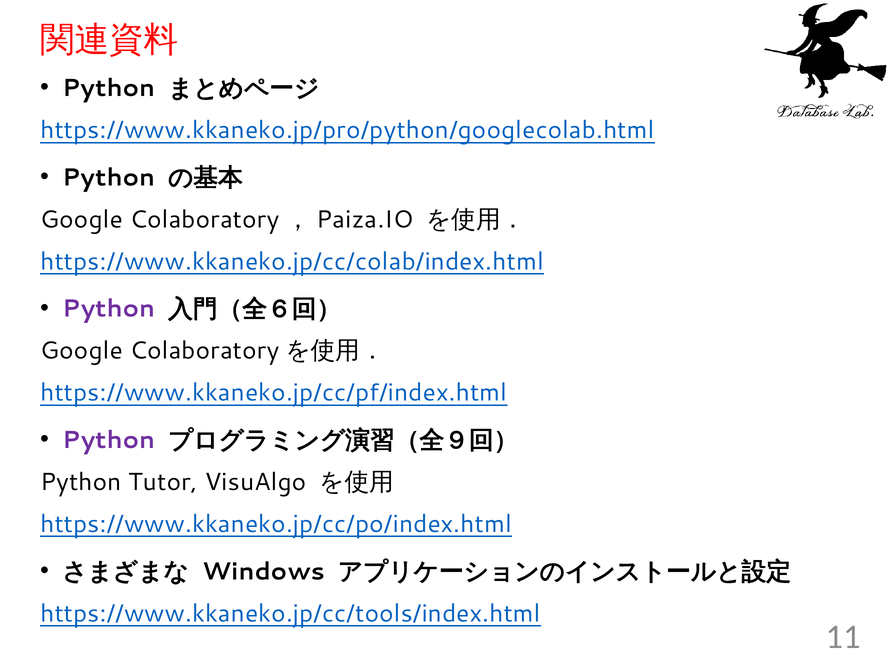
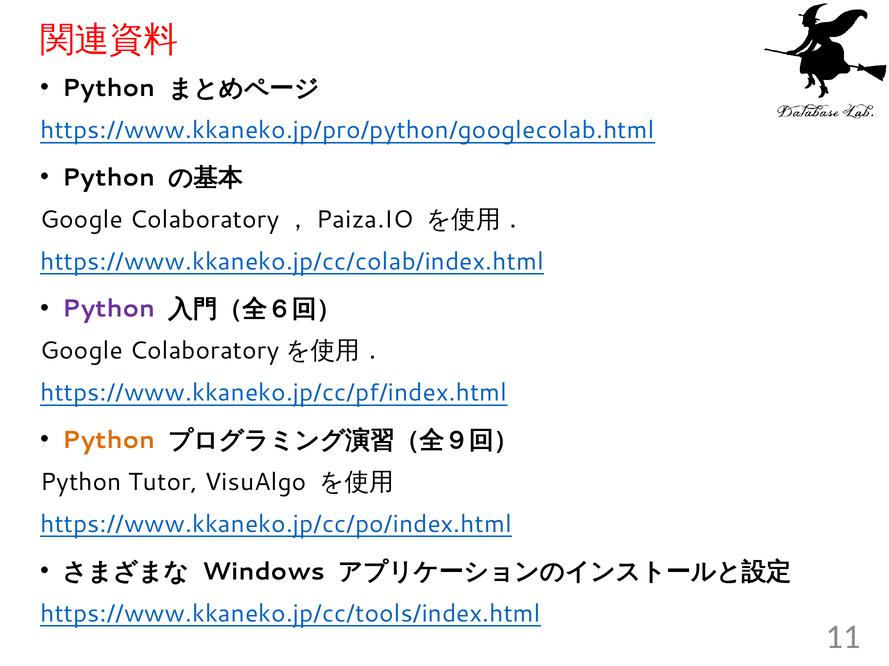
Python at (109, 441) colour: purple -> orange
